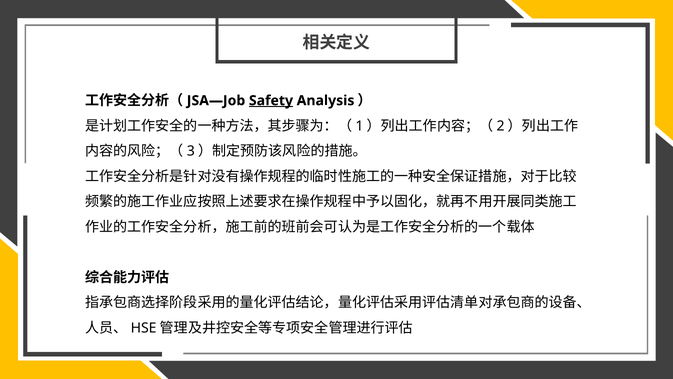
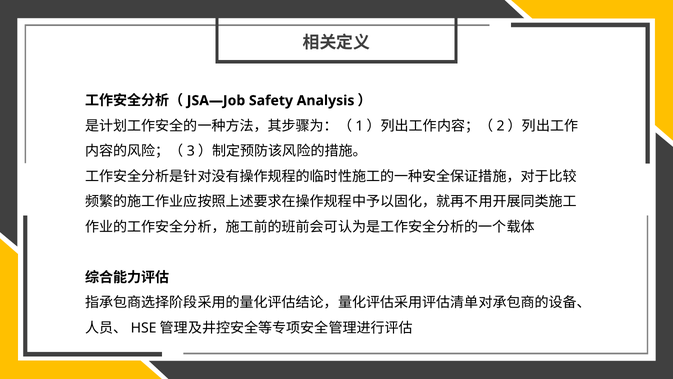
Safety underline: present -> none
